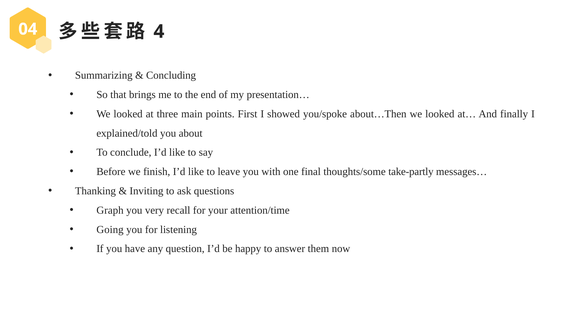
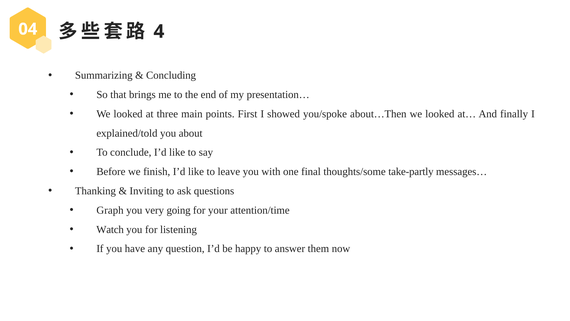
recall: recall -> going
Going: Going -> Watch
